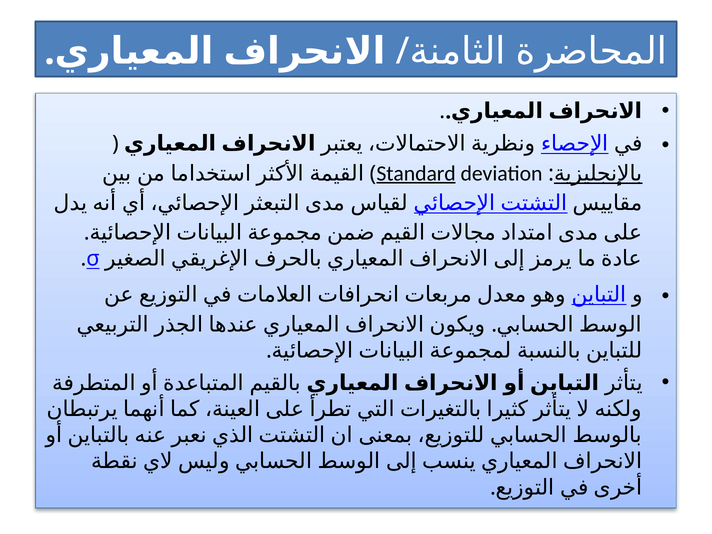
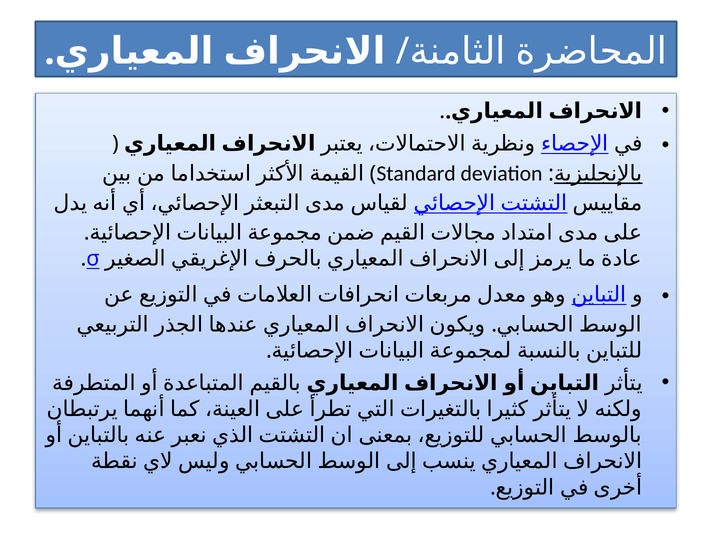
Standard underline: present -> none
